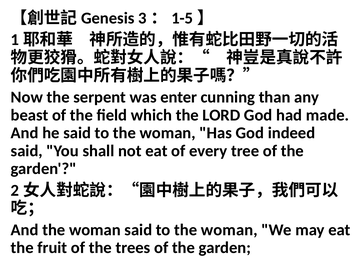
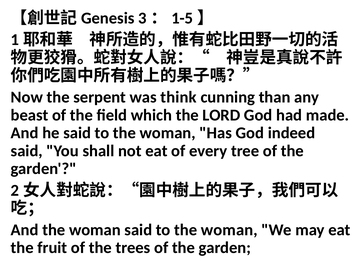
enter: enter -> think
